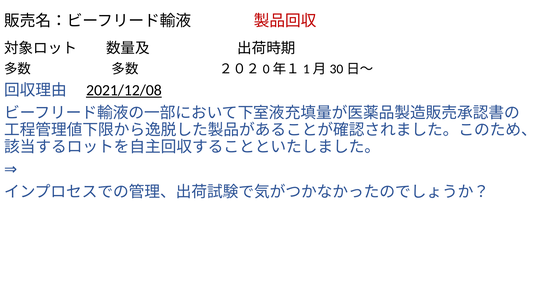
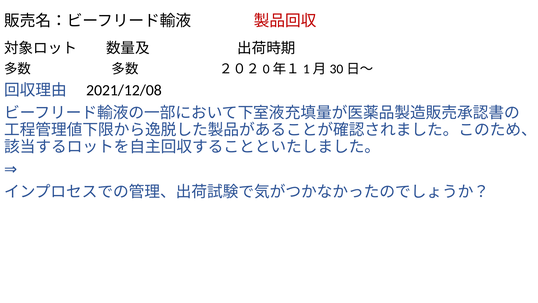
2021/12/08 underline: present -> none
